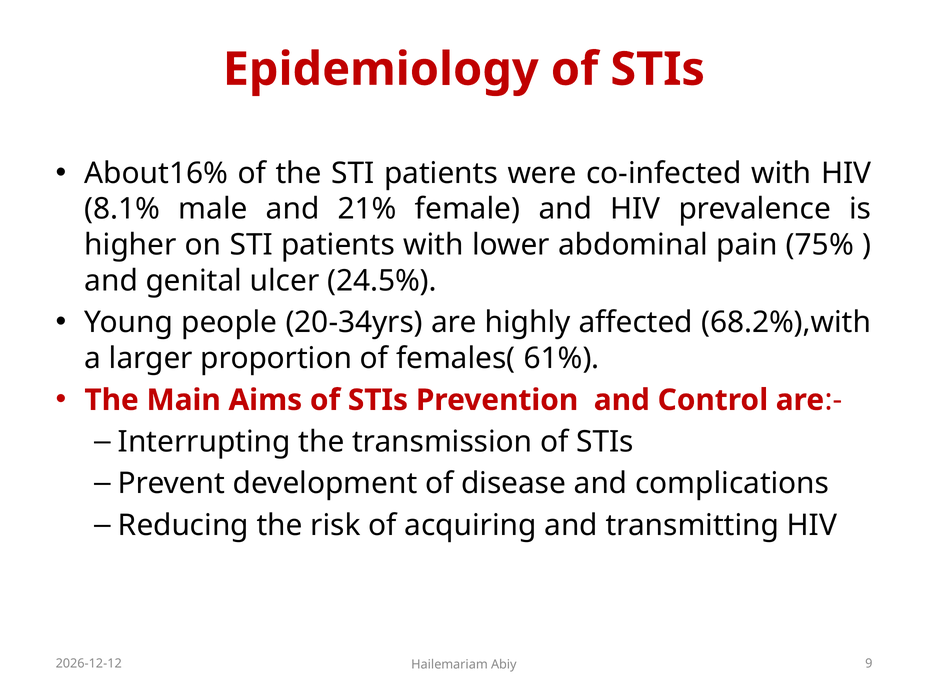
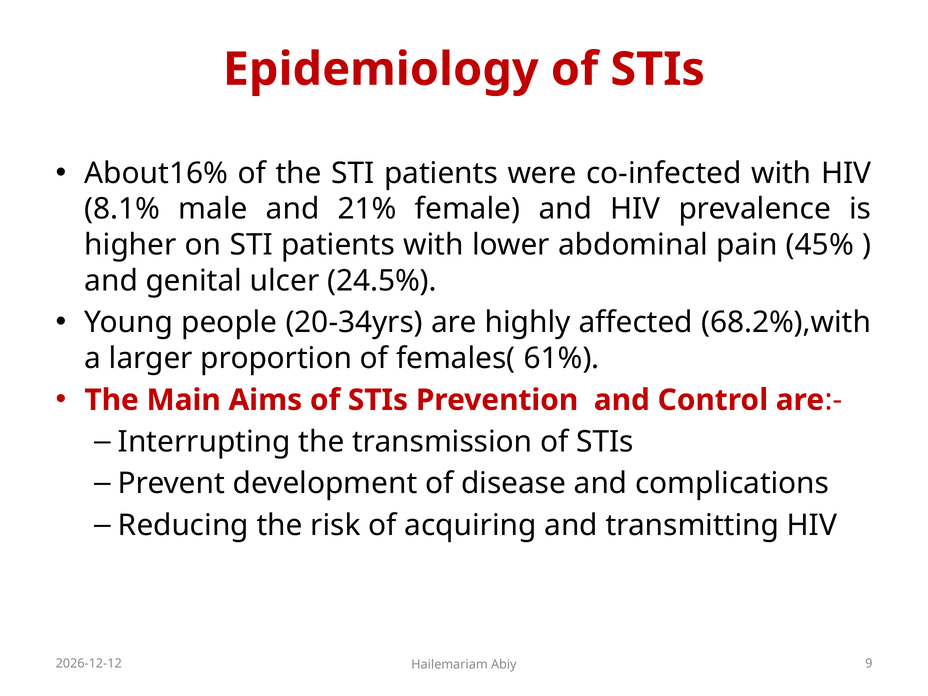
75%: 75% -> 45%
